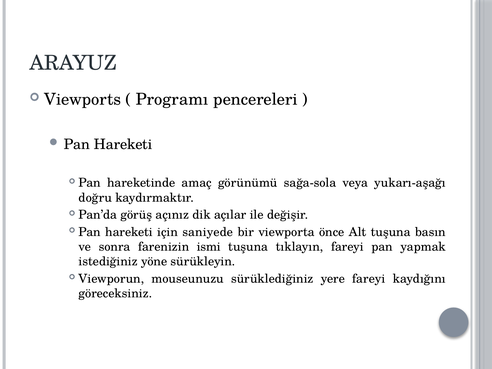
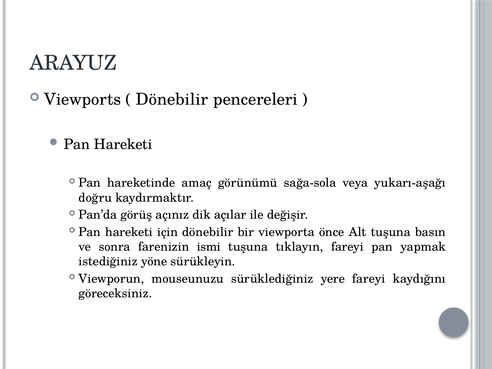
Programı at (172, 100): Programı -> Dönebilir
için saniyede: saniyede -> dönebilir
